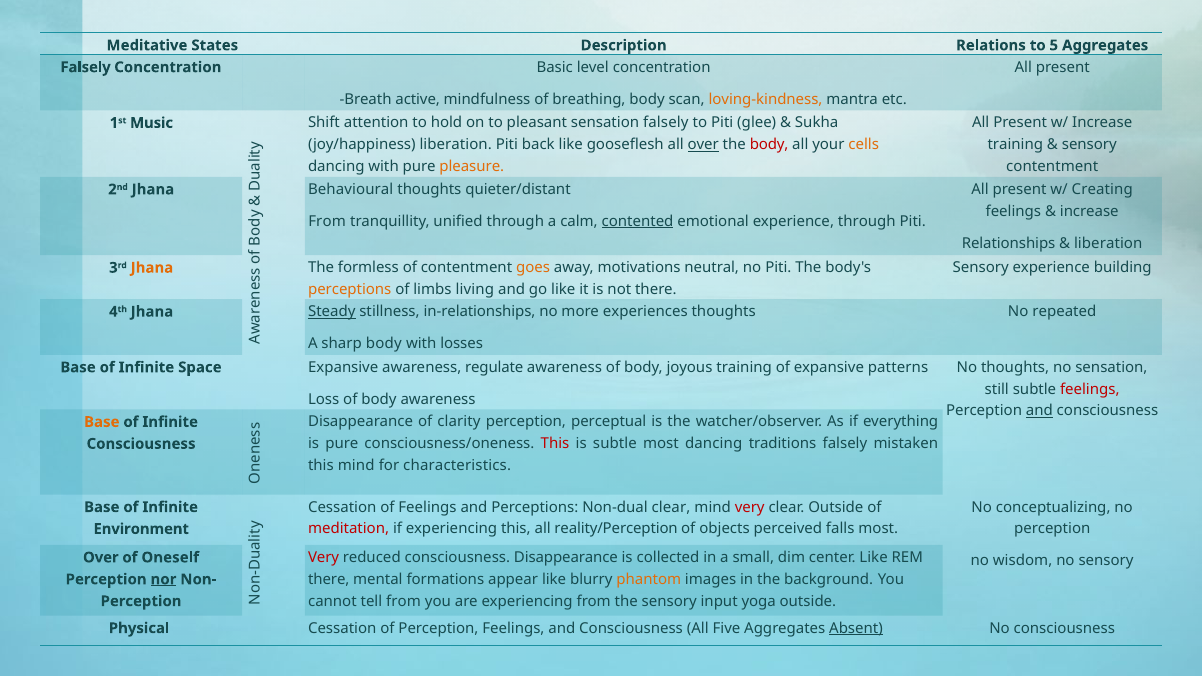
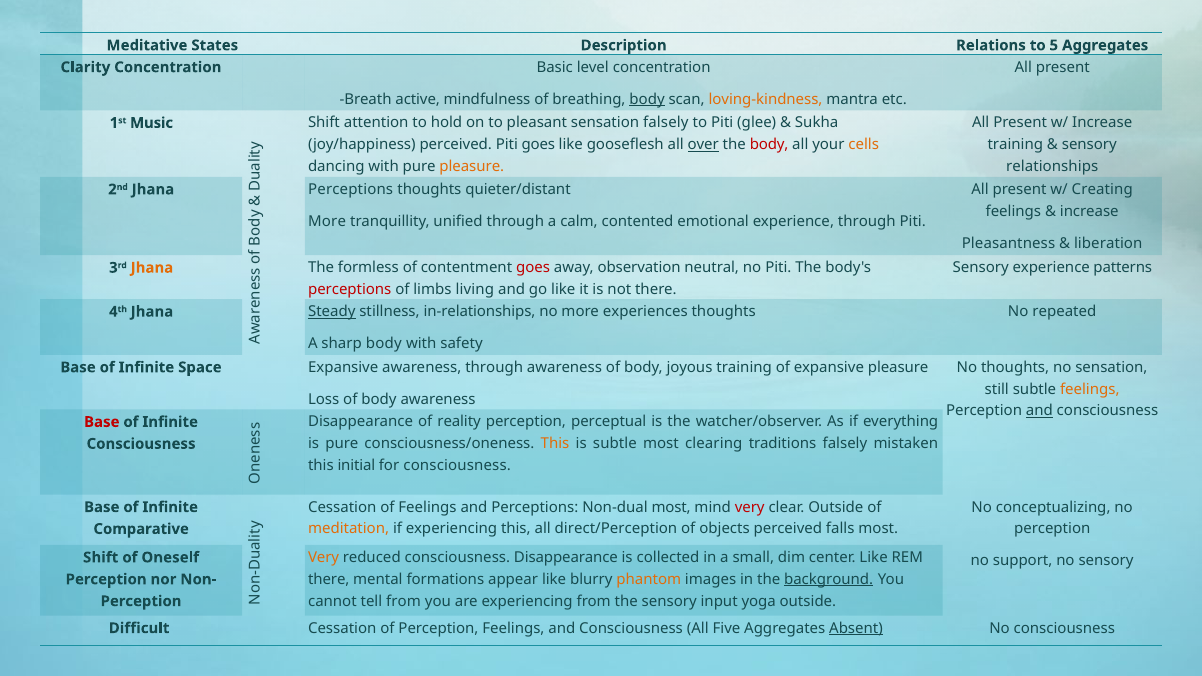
Falsely at (86, 67): Falsely -> Clarity
body at (647, 99) underline: none -> present
joy/happiness liberation: liberation -> perceived
Piti back: back -> goes
contentment at (1052, 167): contentment -> relationships
Jhana Behavioural: Behavioural -> Perceptions
From at (327, 221): From -> More
contented underline: present -> none
Relationships: Relationships -> Pleasantness
building: building -> patterns
goes at (533, 268) colour: orange -> red
motivations: motivations -> observation
perceptions at (350, 290) colour: orange -> red
losses: losses -> safety
awareness regulate: regulate -> through
expansive patterns: patterns -> pleasure
feelings at (1090, 389) colour: red -> orange
Base at (102, 422) colour: orange -> red
clarity: clarity -> reality
This at (555, 444) colour: red -> orange
most dancing: dancing -> clearing
this mind: mind -> initial
for characteristics: characteristics -> consciousness
Non-dual clear: clear -> most
meditation colour: red -> orange
reality/Perception: reality/Perception -> direct/Perception
Environment: Environment -> Comparative
Very at (324, 558) colour: red -> orange
Over at (101, 558): Over -> Shift
wisdom: wisdom -> support
background underline: none -> present
nor underline: present -> none
Physical: Physical -> Difficult
